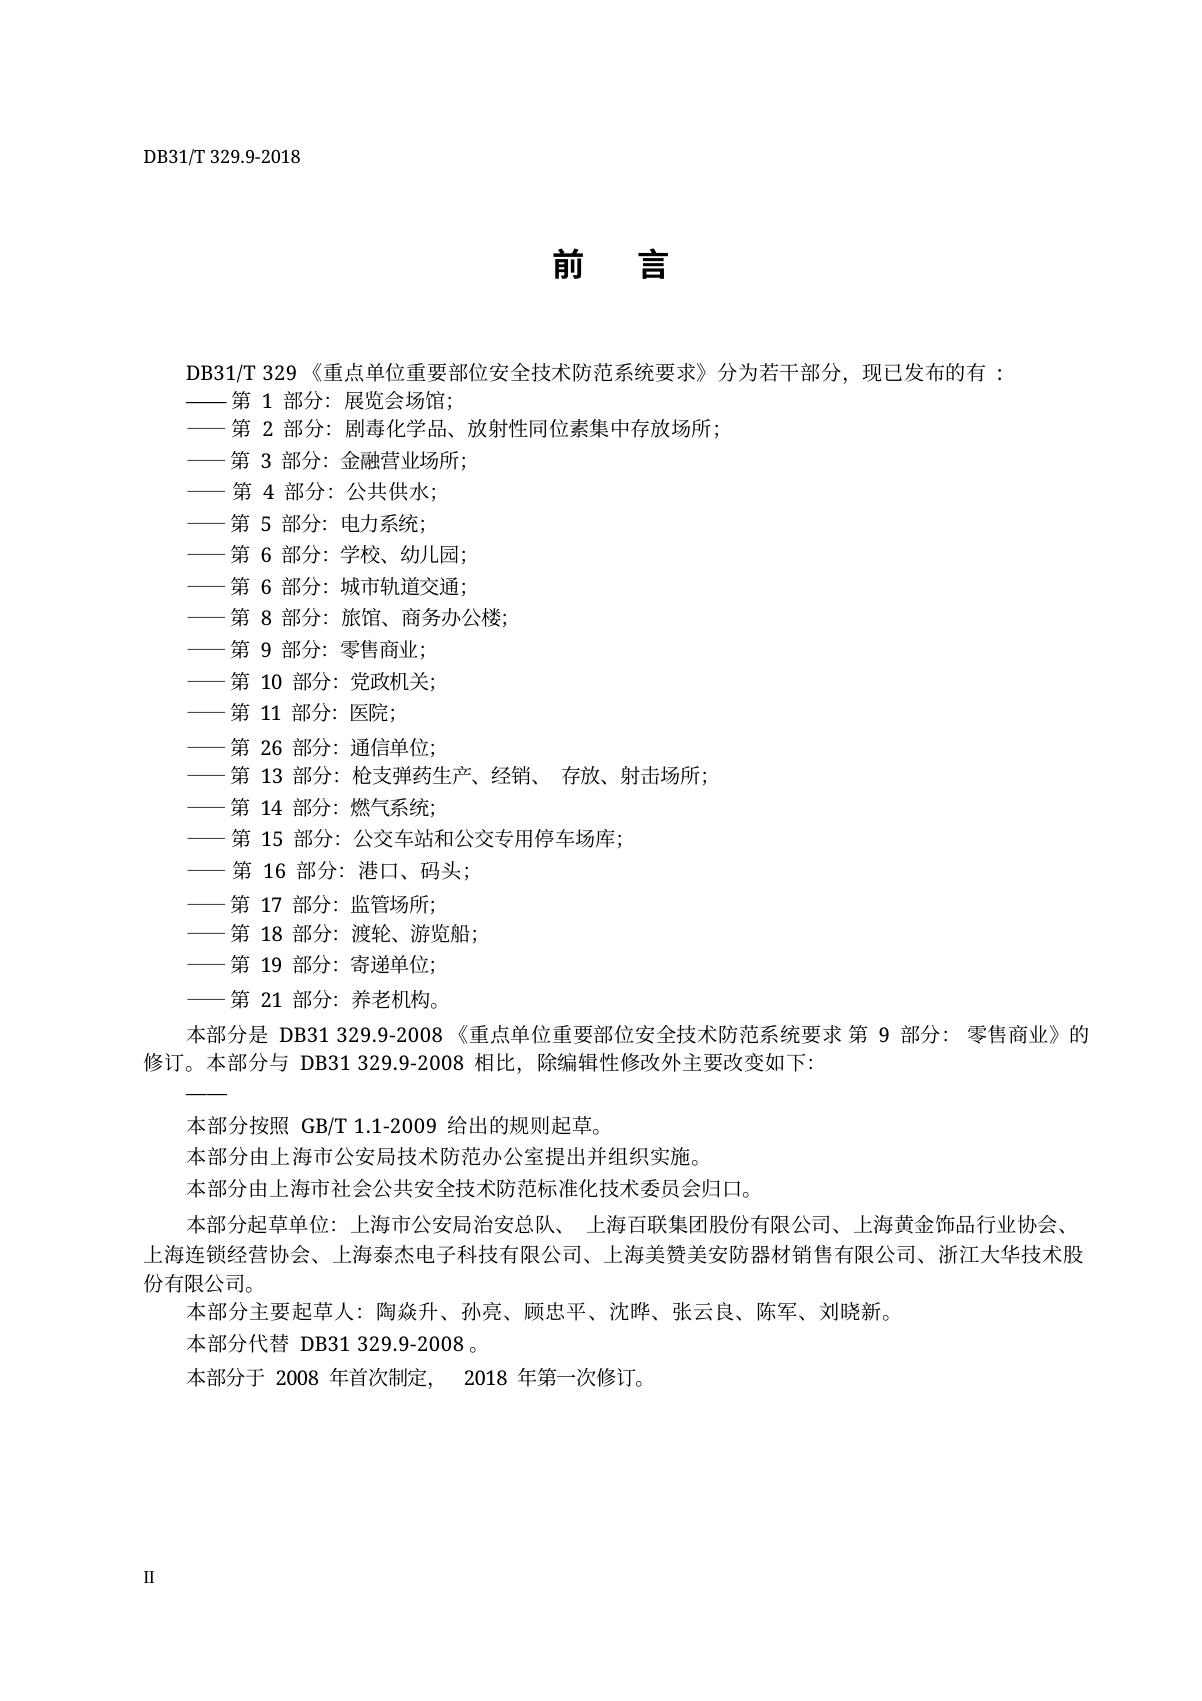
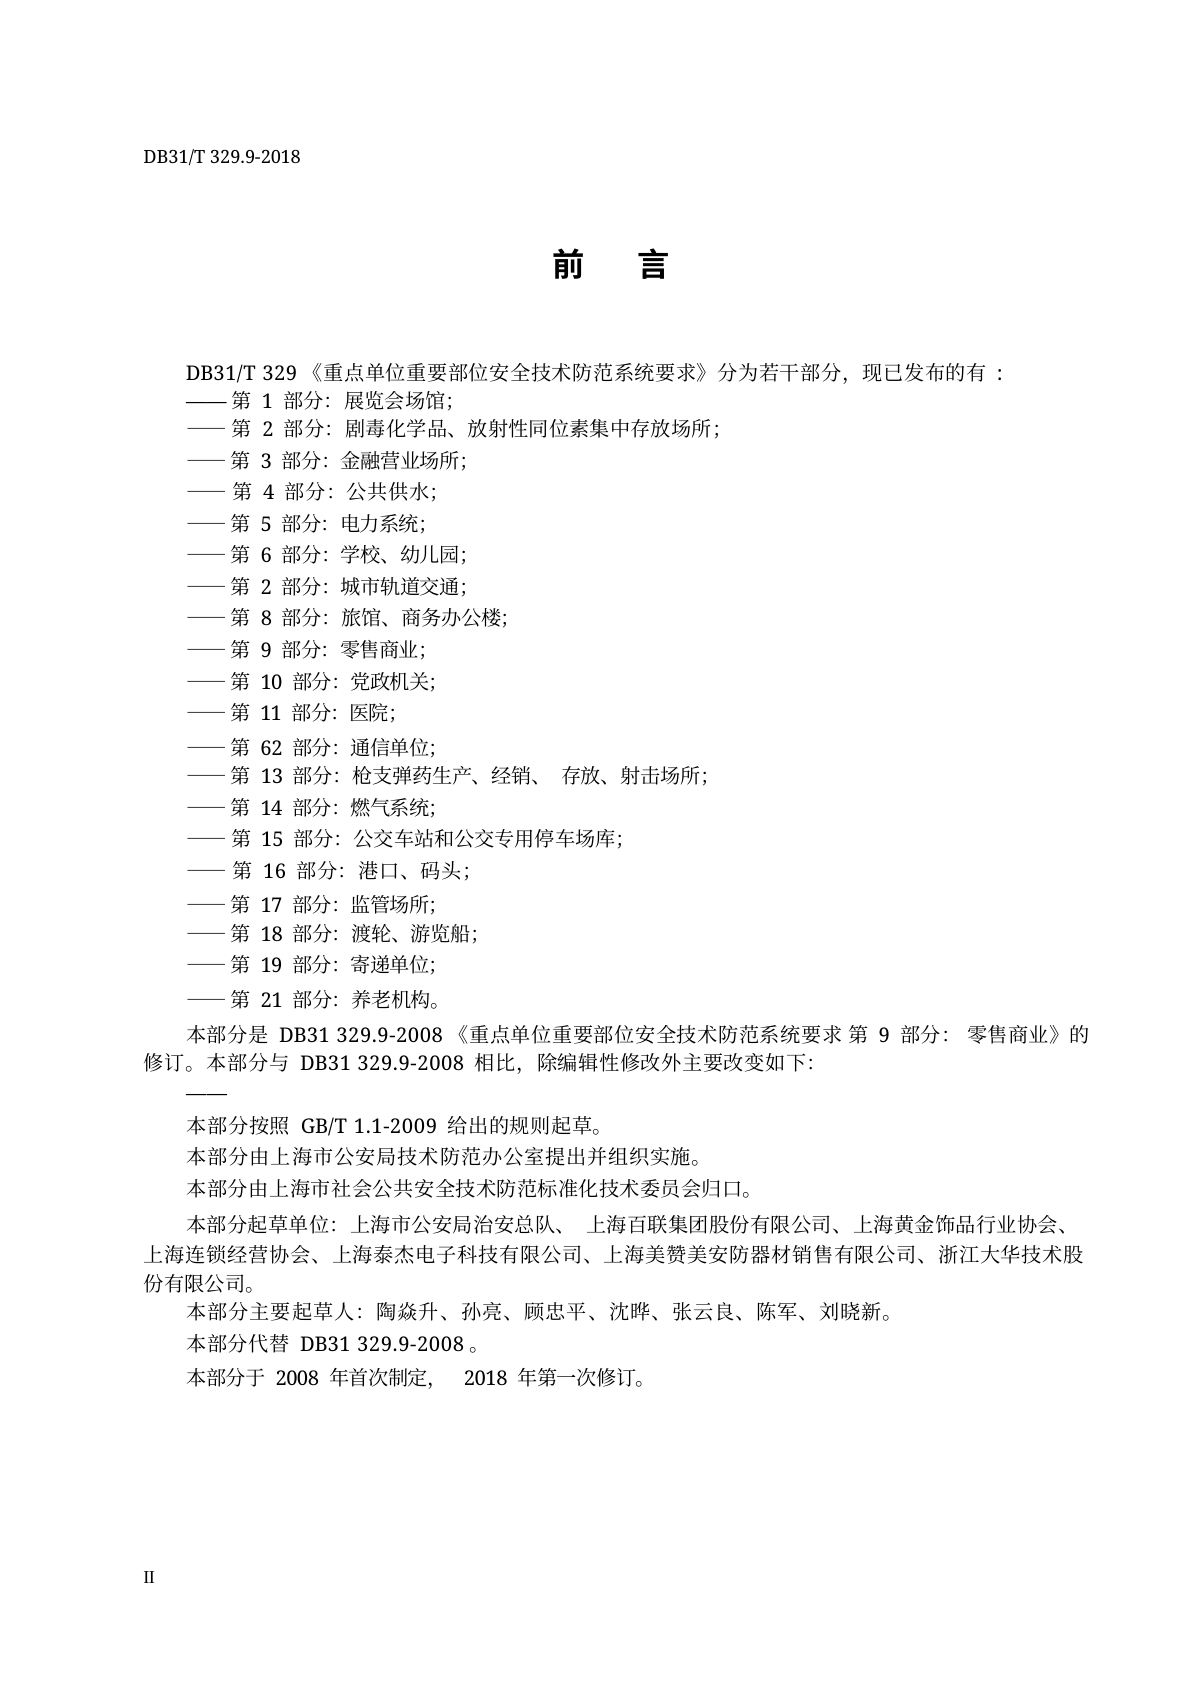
6 at (266, 588): 6 -> 2
26: 26 -> 62
